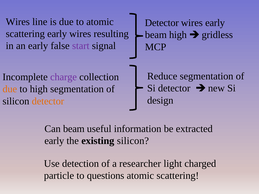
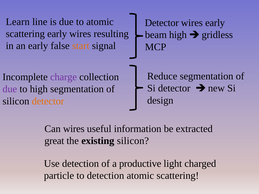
Wires at (18, 22): Wires -> Learn
start colour: purple -> orange
due at (10, 89) colour: orange -> purple
Can beam: beam -> wires
early at (54, 141): early -> great
researcher: researcher -> productive
to questions: questions -> detection
